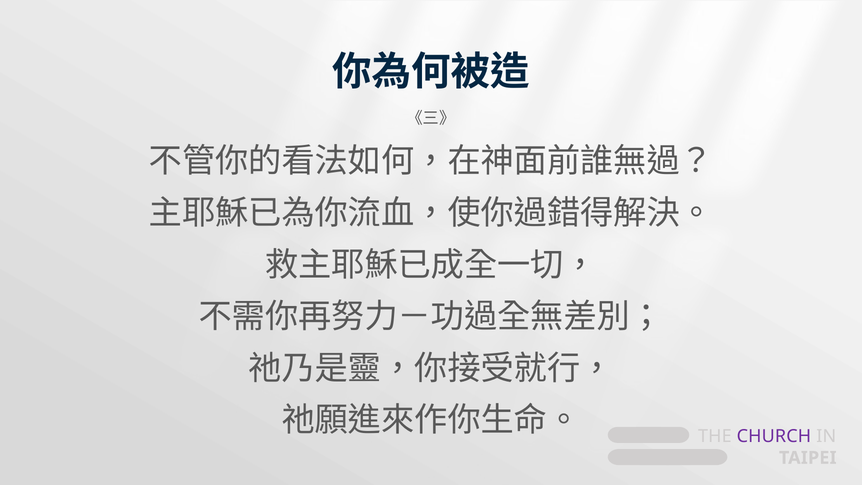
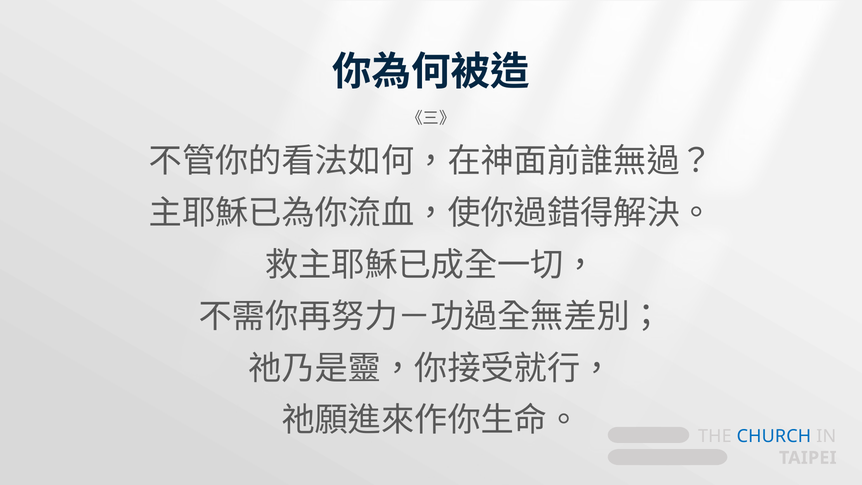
CHURCH colour: purple -> blue
